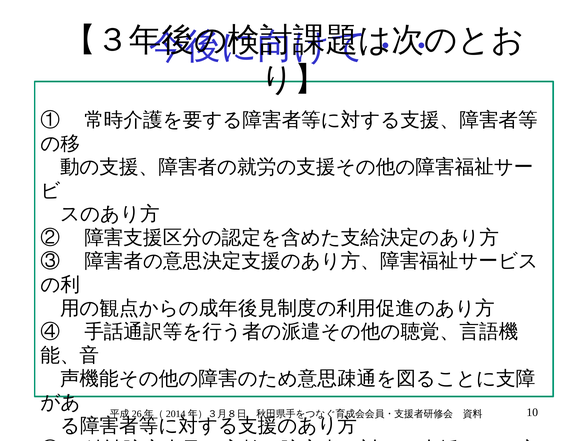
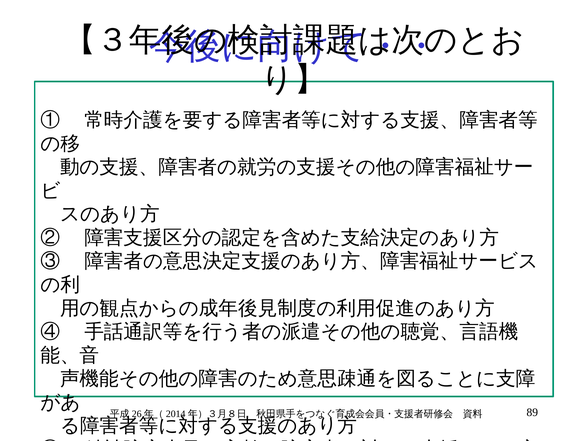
10: 10 -> 89
